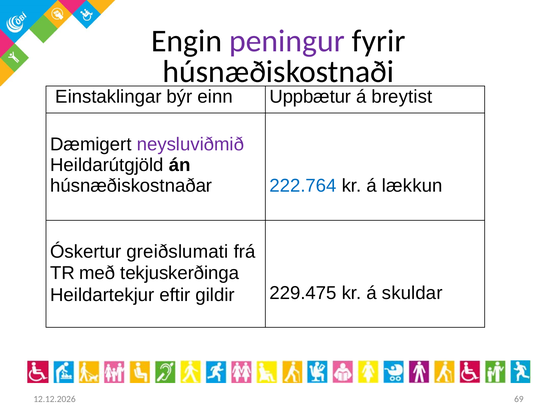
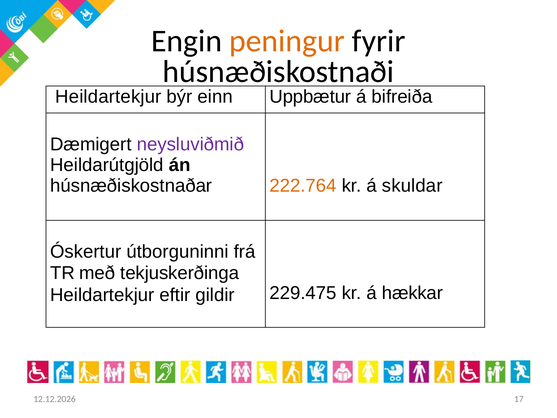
peningur colour: purple -> orange
Einstaklingar at (108, 97): Einstaklingar -> Heildartekjur
breytist: breytist -> bifreiða
222.764 colour: blue -> orange
lækkun: lækkun -> skuldar
greiðslumati: greiðslumati -> útborguninni
skuldar: skuldar -> hækkar
69: 69 -> 17
